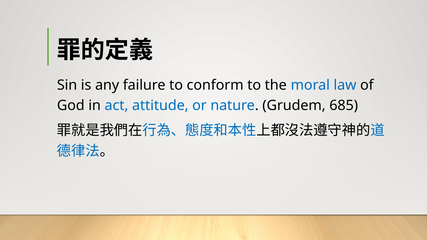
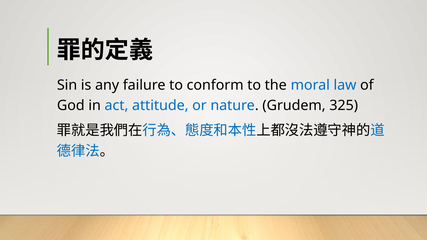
685: 685 -> 325
